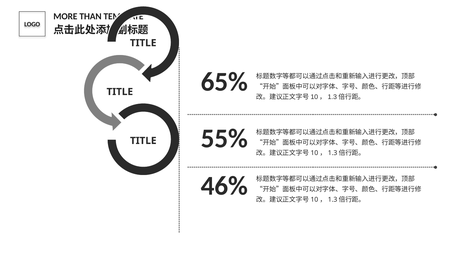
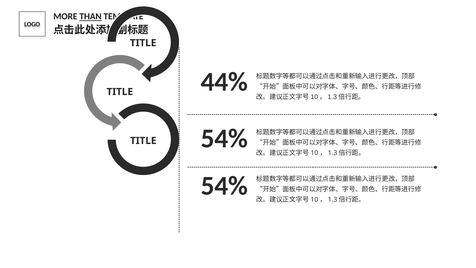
THAN underline: none -> present
65%: 65% -> 44%
55% at (224, 138): 55% -> 54%
46% at (224, 186): 46% -> 54%
